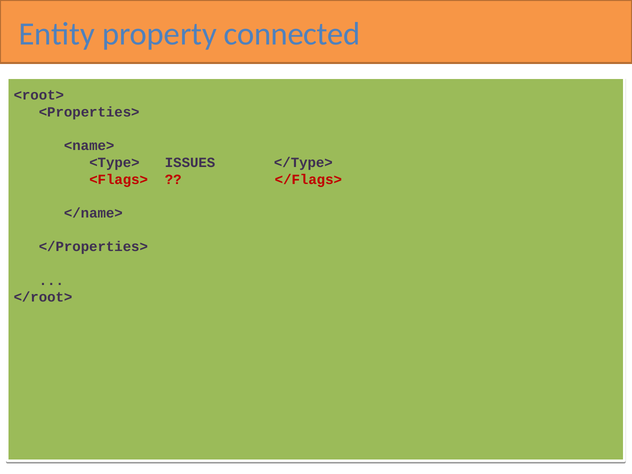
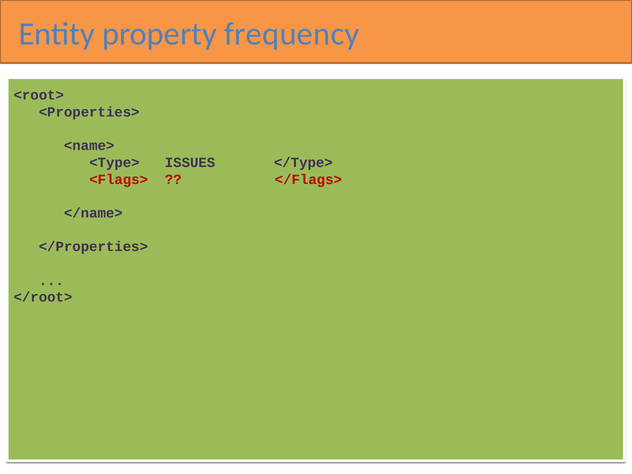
connected: connected -> frequency
